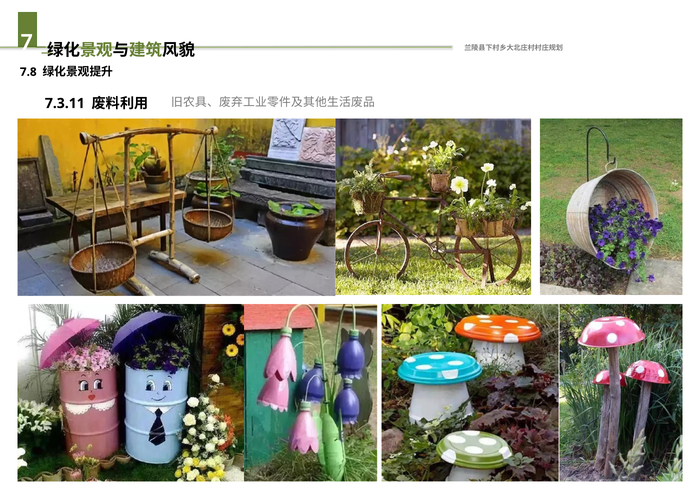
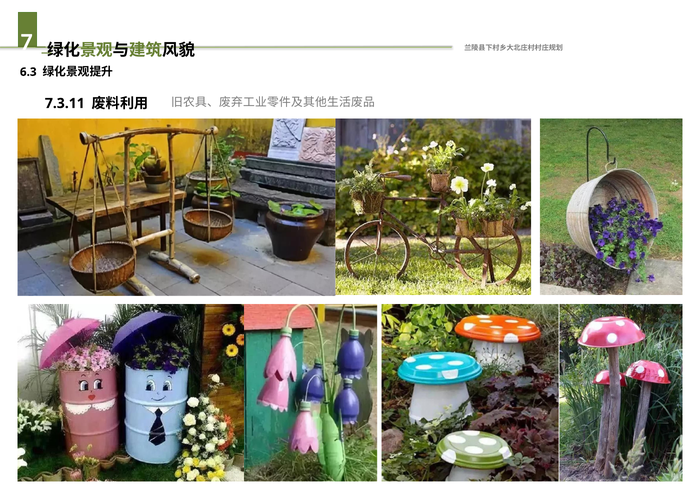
7.8: 7.8 -> 6.3
